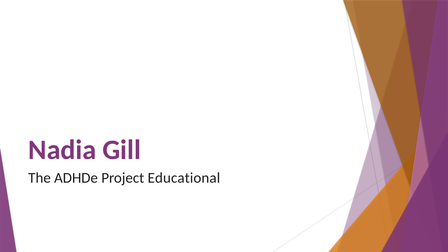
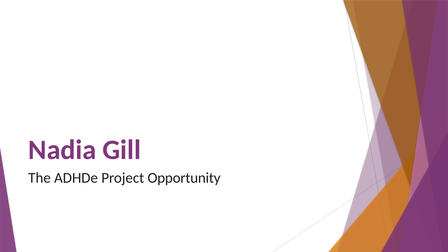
Educational: Educational -> Opportunity
